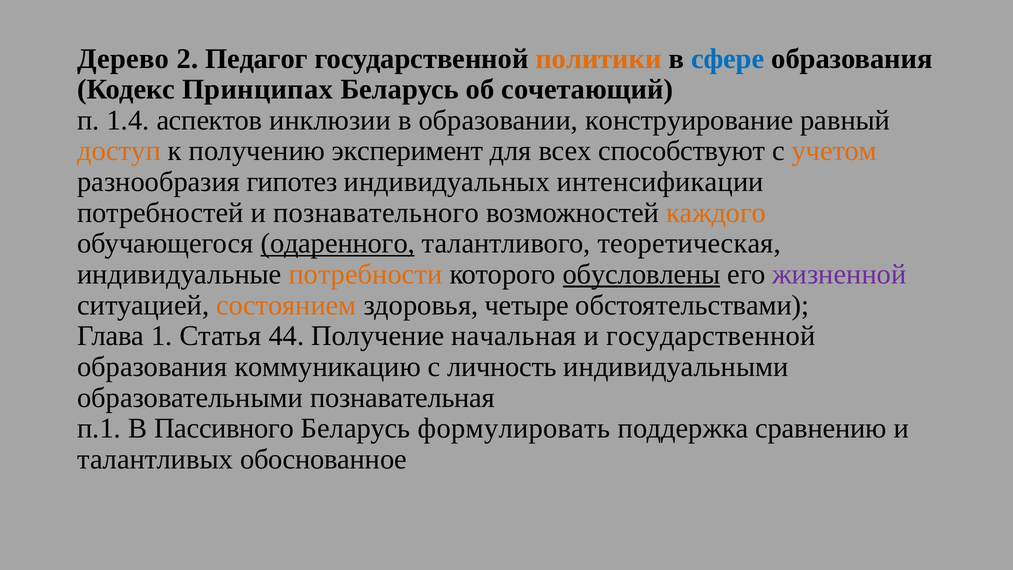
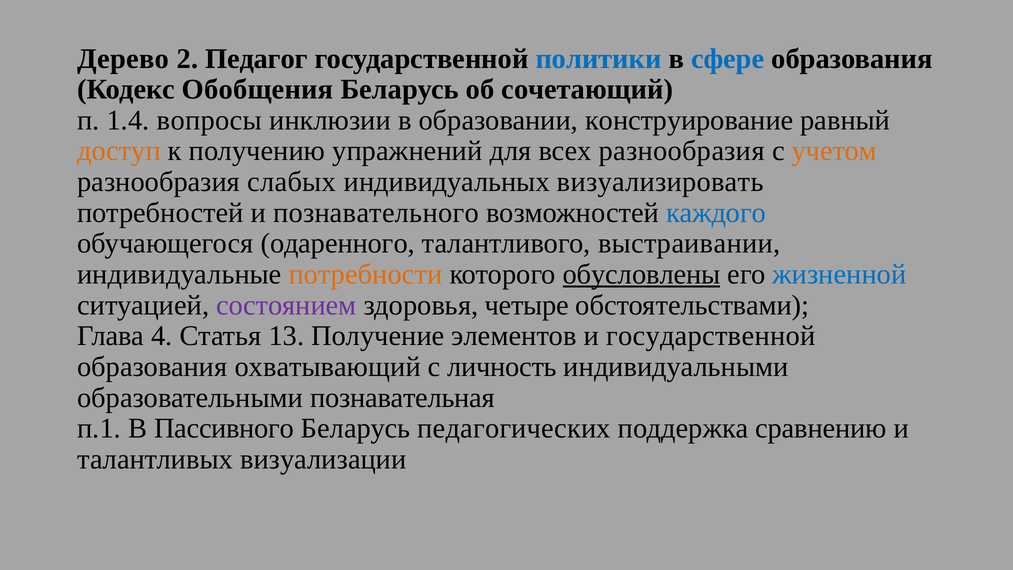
политики colour: orange -> blue
Принципах: Принципах -> Обобщения
аспектов: аспектов -> вопросы
эксперимент: эксперимент -> упражнений
всех способствуют: способствуют -> разнообразия
гипотез: гипотез -> слабых
интенсификации: интенсификации -> визуализировать
каждого colour: orange -> blue
одаренного underline: present -> none
теоретическая: теоретическая -> выстраивании
жизненной colour: purple -> blue
состоянием colour: orange -> purple
1: 1 -> 4
44: 44 -> 13
начальная: начальная -> элементов
коммуникацию: коммуникацию -> охватывающий
формулировать: формулировать -> педагогических
обоснованное: обоснованное -> визуализации
